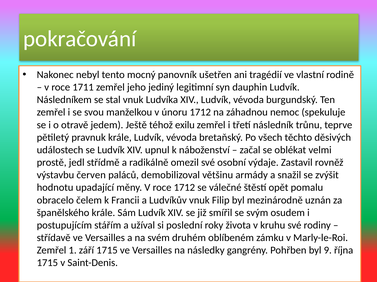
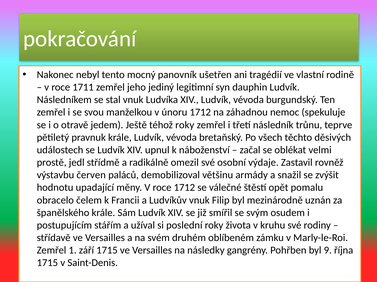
téhož exilu: exilu -> roky
